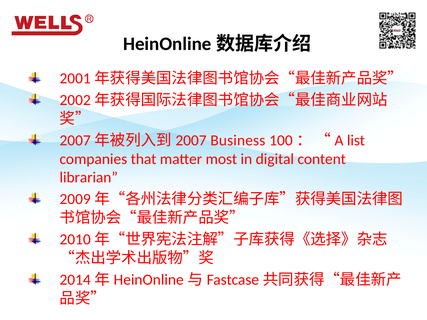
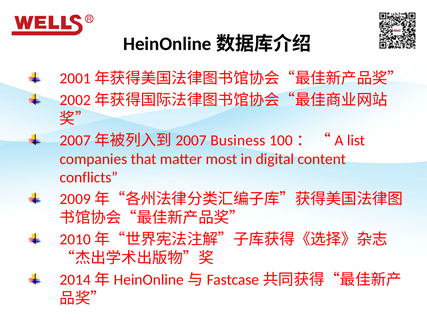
librarian: librarian -> conflicts
